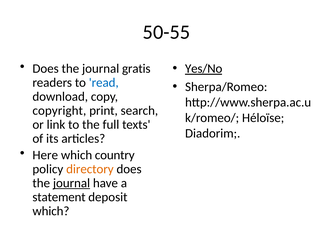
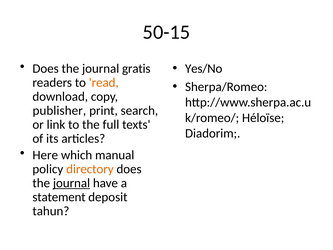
50-55: 50-55 -> 50-15
Yes/No underline: present -> none
read colour: blue -> orange
copyright: copyright -> publisher
country: country -> manual
which at (51, 211): which -> tahun
